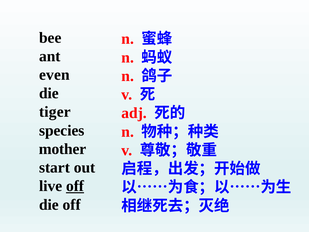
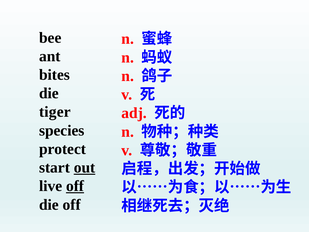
even: even -> bites
mother: mother -> protect
out underline: none -> present
